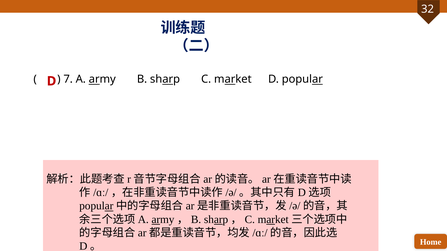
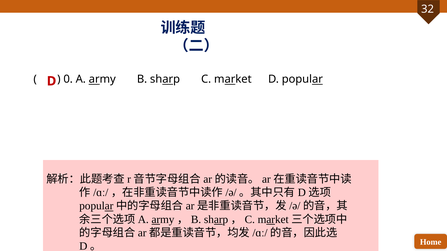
7: 7 -> 0
